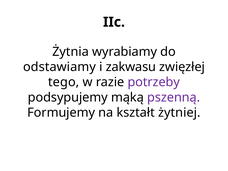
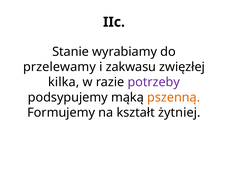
Żytnia: Żytnia -> Stanie
odstawiamy: odstawiamy -> przelewamy
tego: tego -> kilka
pszenną colour: purple -> orange
